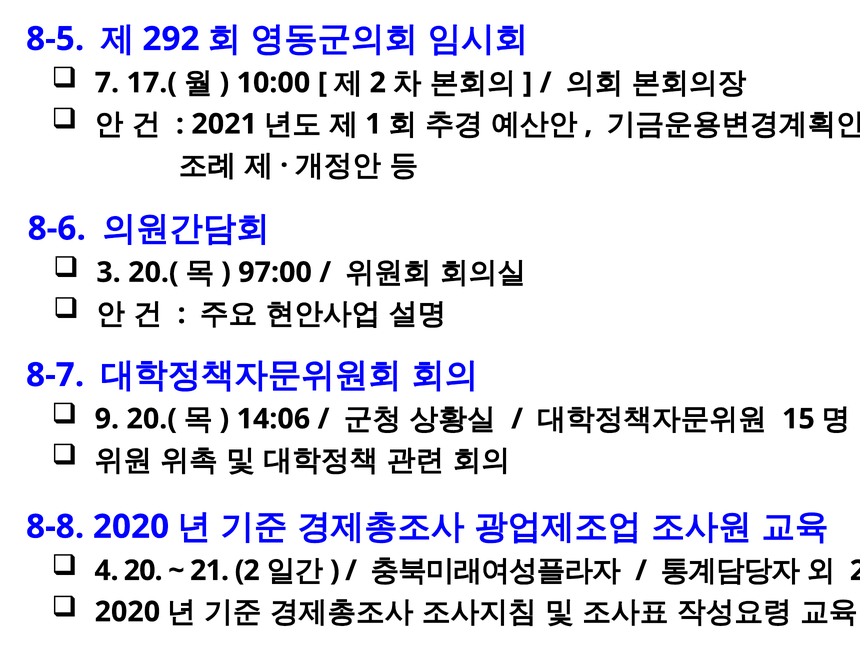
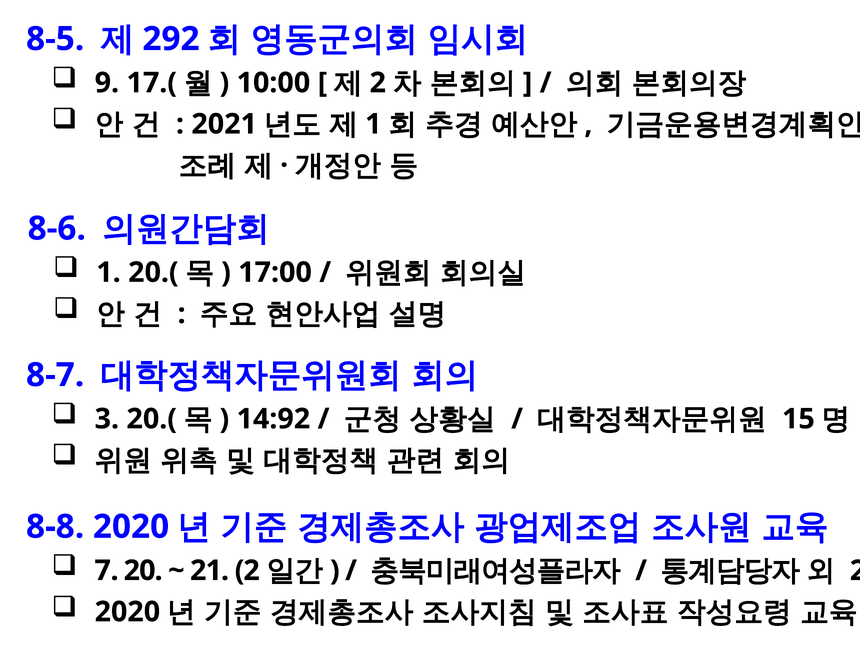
7: 7 -> 9
3 at (109, 272): 3 -> 1
97:00: 97:00 -> 17:00
9: 9 -> 3
14:06: 14:06 -> 14:92
4: 4 -> 7
